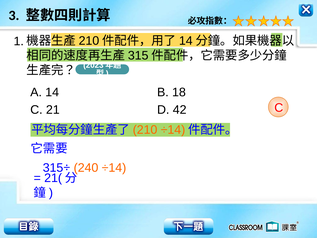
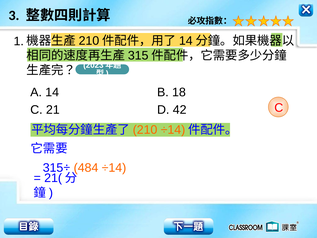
240: 240 -> 484
